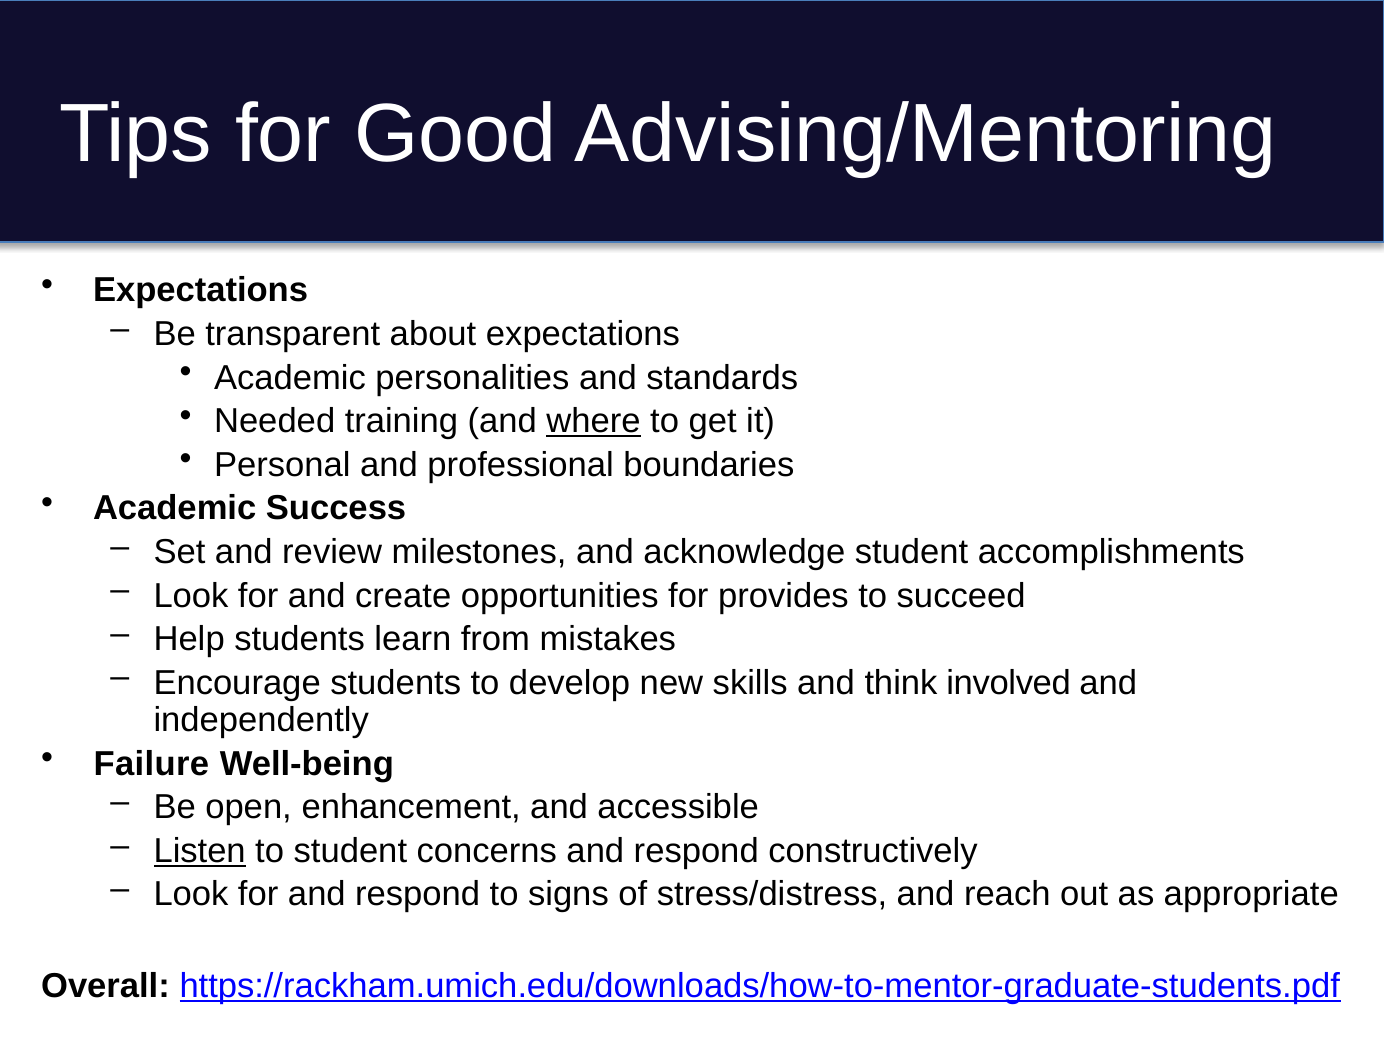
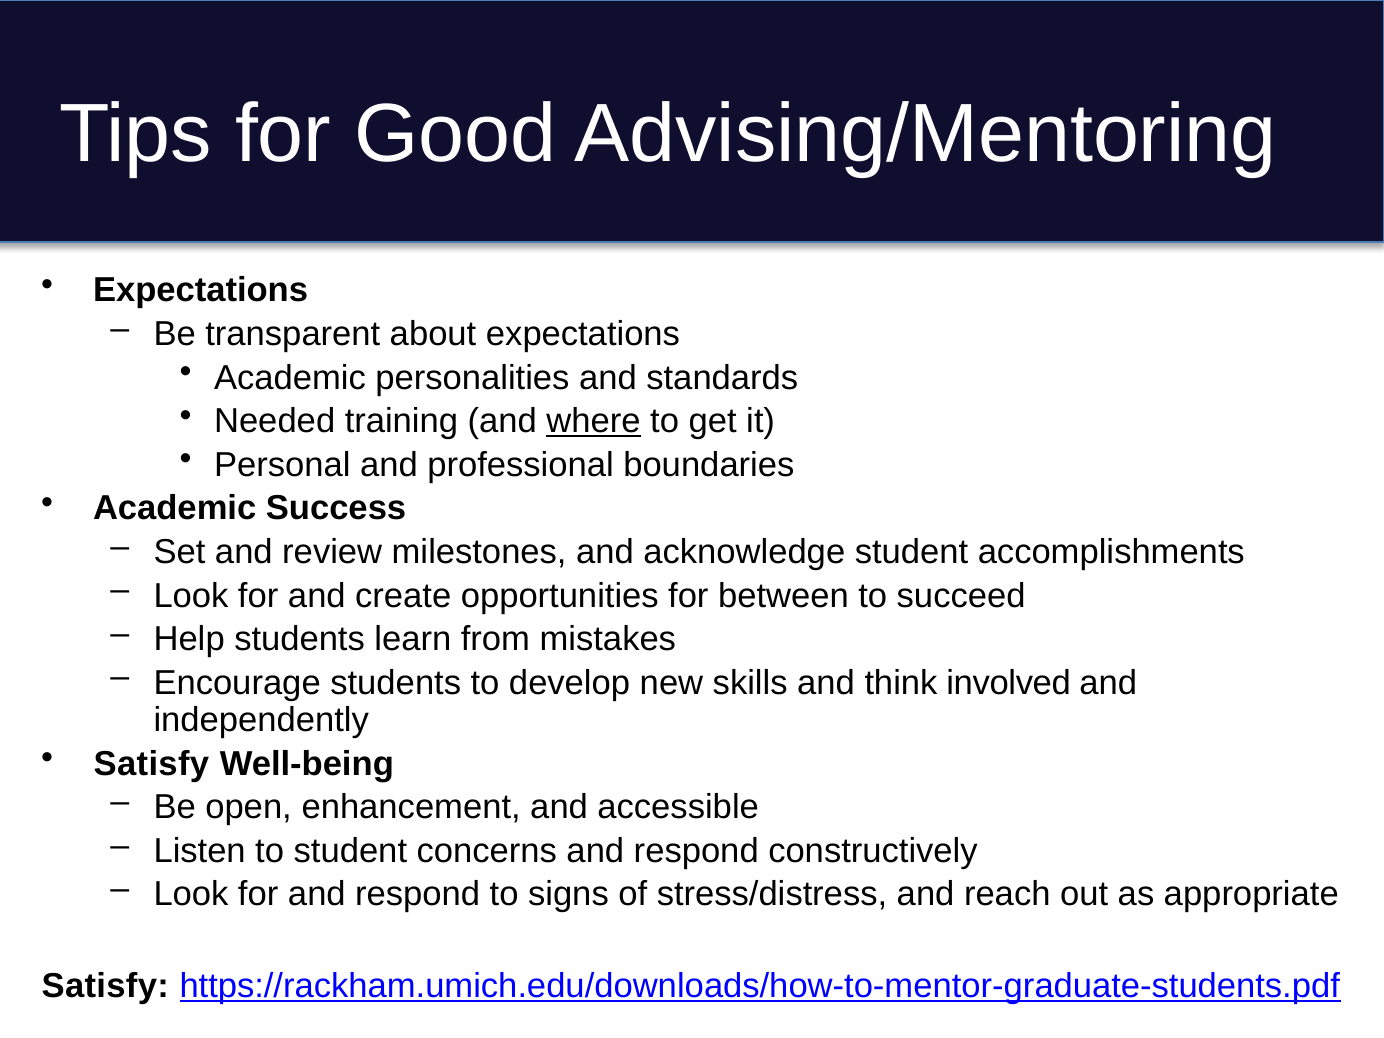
provides: provides -> between
Failure at (151, 764): Failure -> Satisfy
Listen underline: present -> none
Overall at (105, 986): Overall -> Satisfy
